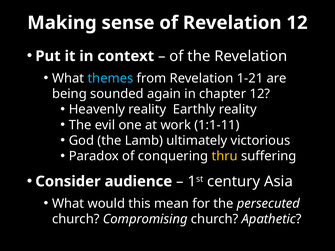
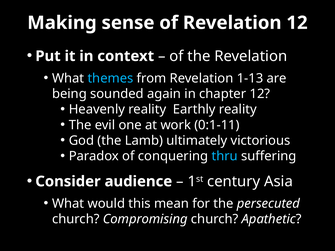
1-21: 1-21 -> 1-13
1:1-11: 1:1-11 -> 0:1-11
thru colour: yellow -> light blue
